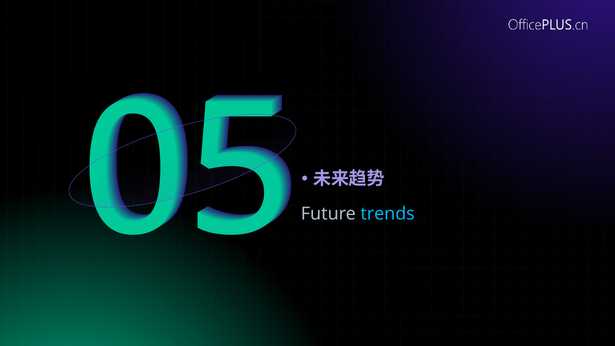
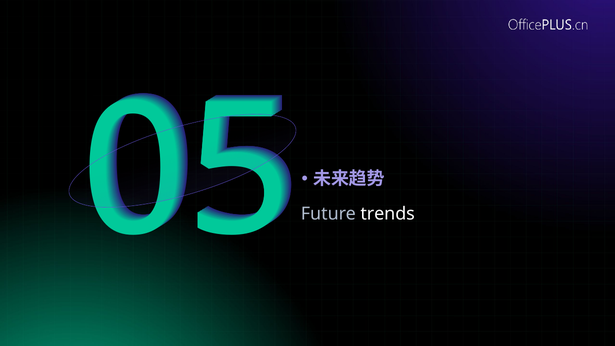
trends colour: light blue -> white
